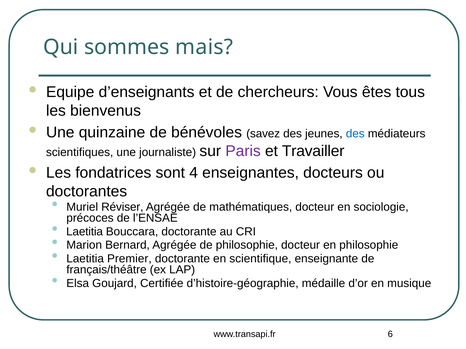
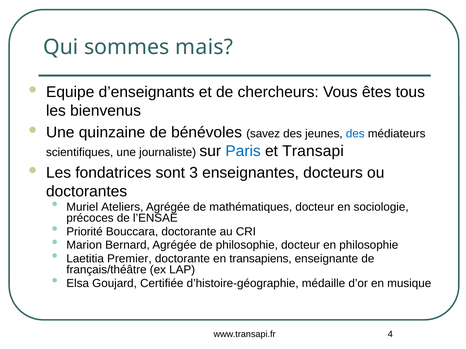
Paris colour: purple -> blue
Travailler: Travailler -> Transapi
4: 4 -> 3
Réviser: Réviser -> Ateliers
Laetitia at (85, 232): Laetitia -> Priorité
scientifique: scientifique -> transapiens
6: 6 -> 4
